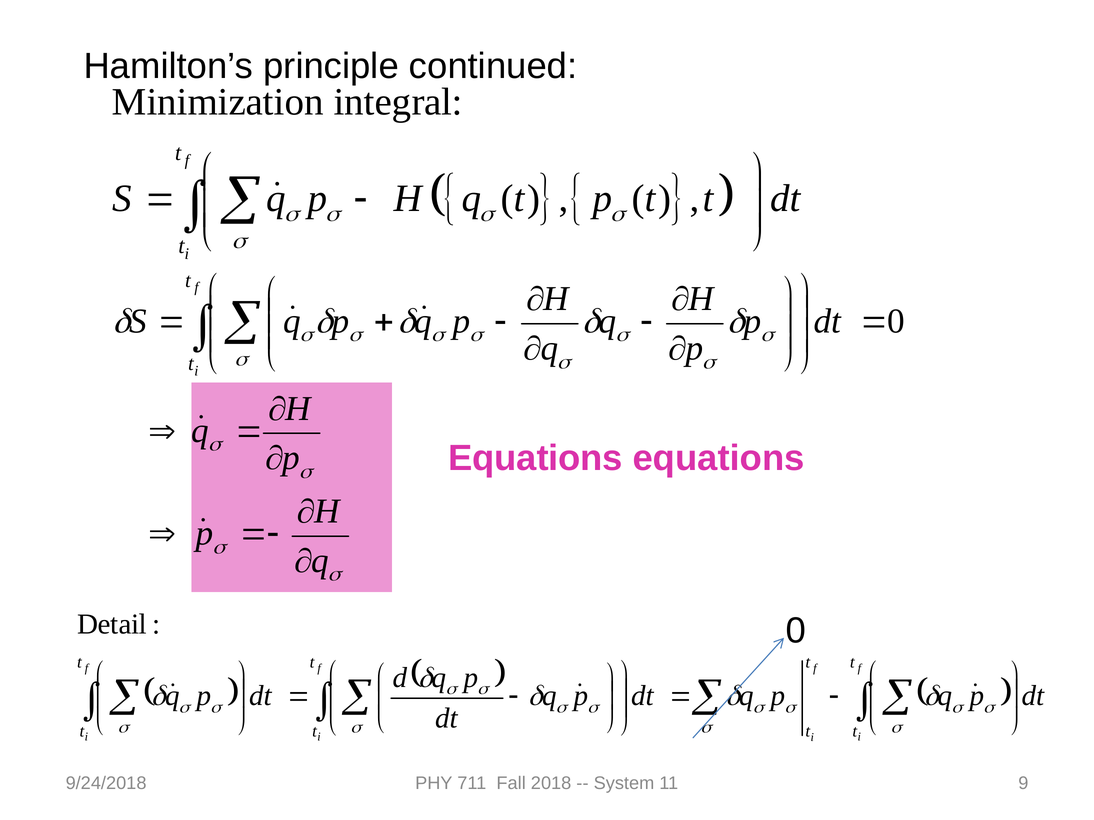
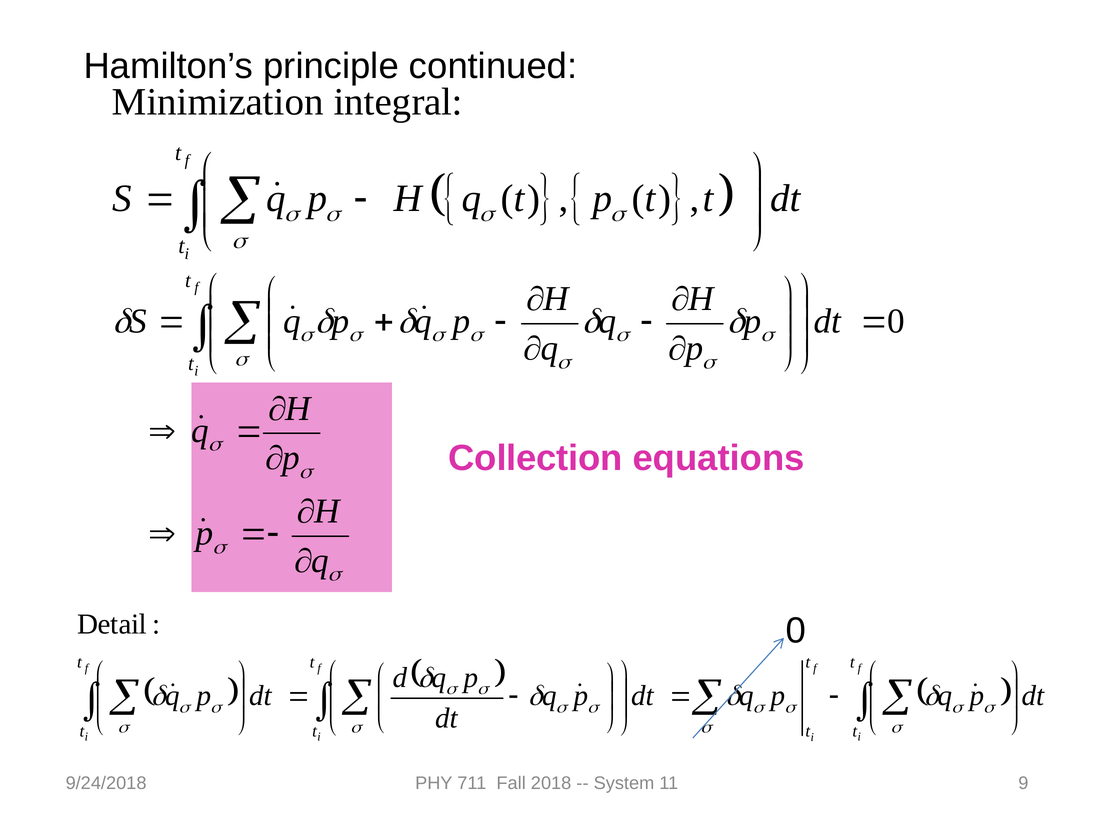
Equations at (535, 458): Equations -> Collection
